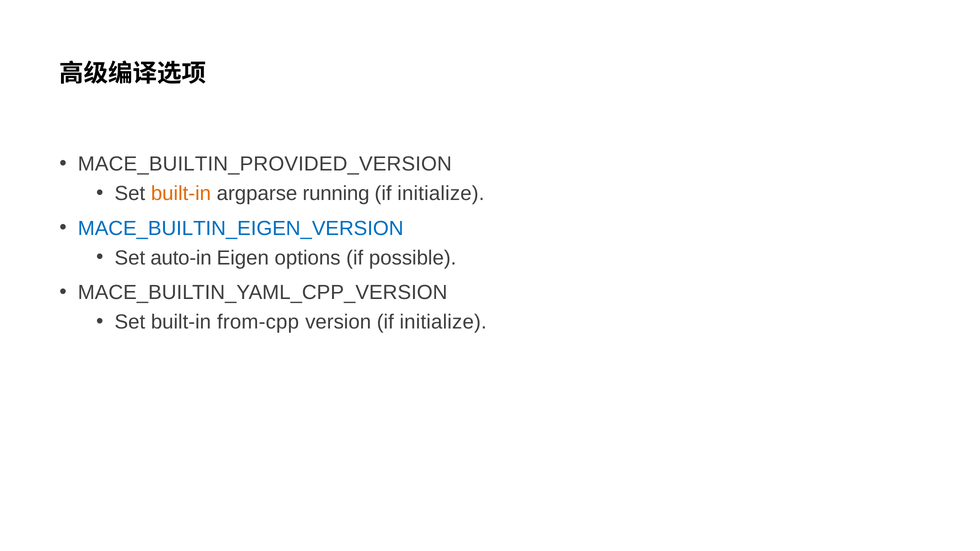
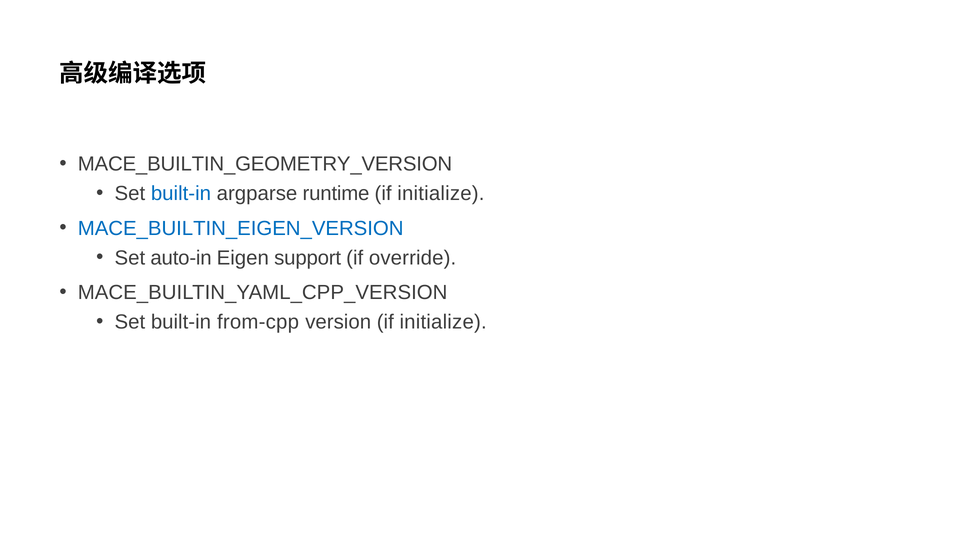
MACE_BUILTIN_PROVIDED_VERSION: MACE_BUILTIN_PROVIDED_VERSION -> MACE_BUILTIN_GEOMETRY_VERSION
built-in at (181, 194) colour: orange -> blue
running: running -> runtime
options: options -> support
possible: possible -> override
